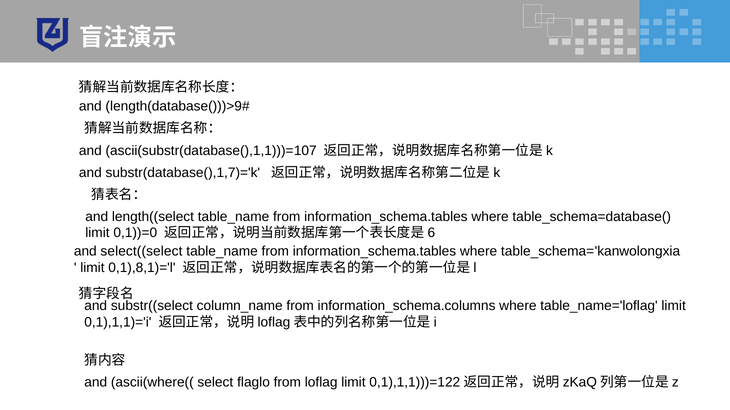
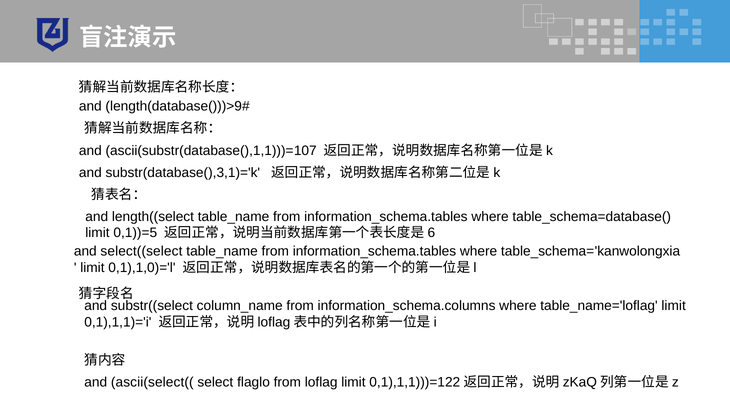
substr(database(),1,7)='k: substr(database(),1,7)='k -> substr(database(),3,1)='k
0,1))=0: 0,1))=0 -> 0,1))=5
0,1),8,1)='l: 0,1),8,1)='l -> 0,1),1,0)='l
ascii(where((: ascii(where(( -> ascii(select((
